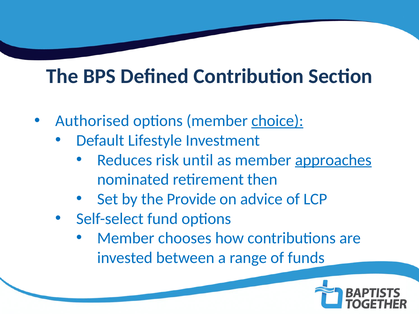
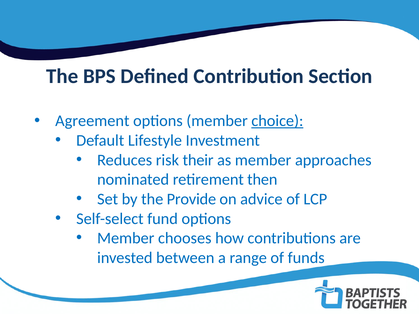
Authorised: Authorised -> Agreement
until: until -> their
approaches underline: present -> none
